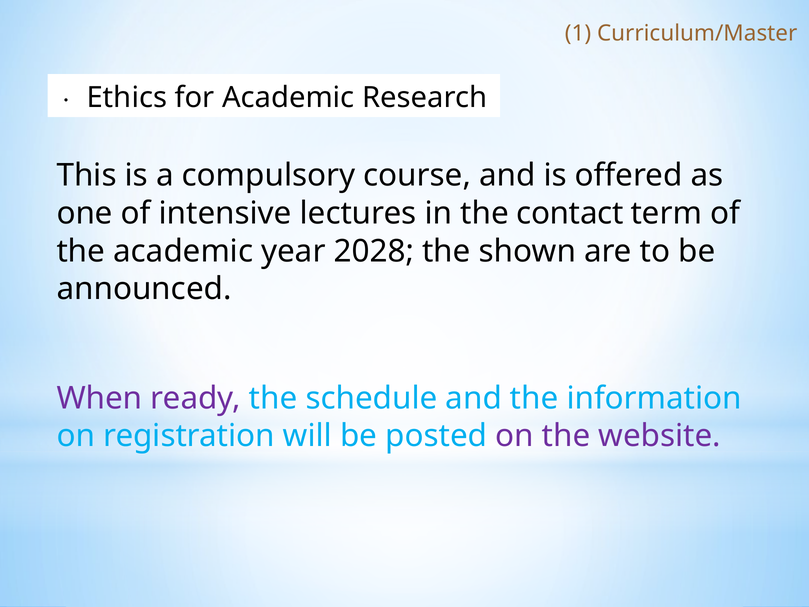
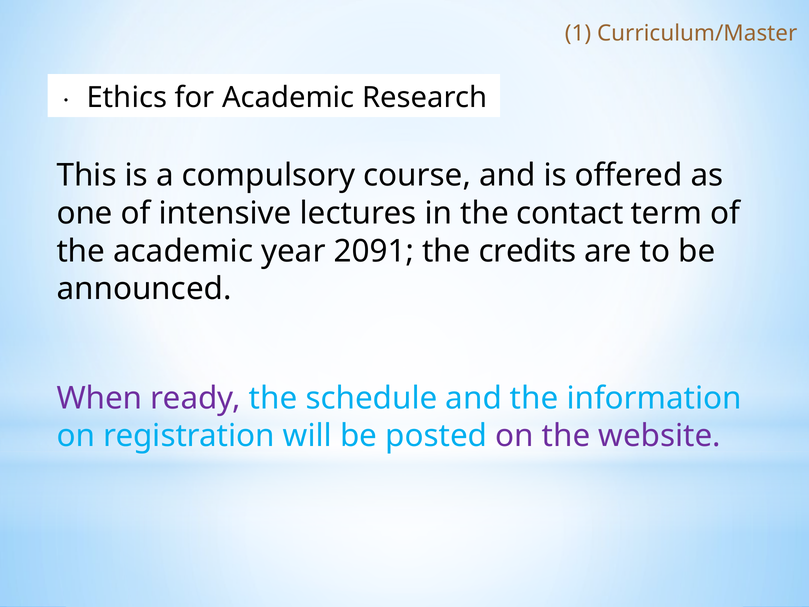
2028: 2028 -> 2091
shown: shown -> credits
